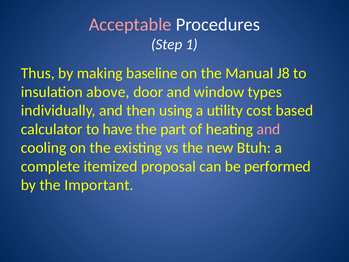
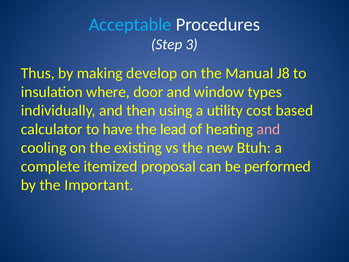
Acceptable colour: pink -> light blue
1: 1 -> 3
baseline: baseline -> develop
above: above -> where
part: part -> lead
